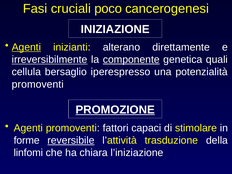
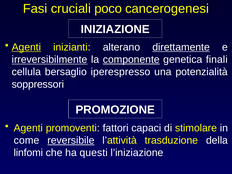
direttamente underline: none -> present
quali: quali -> finali
promoventi at (38, 84): promoventi -> soppressori
PROMOZIONE underline: present -> none
forme: forme -> come
chiara: chiara -> questi
